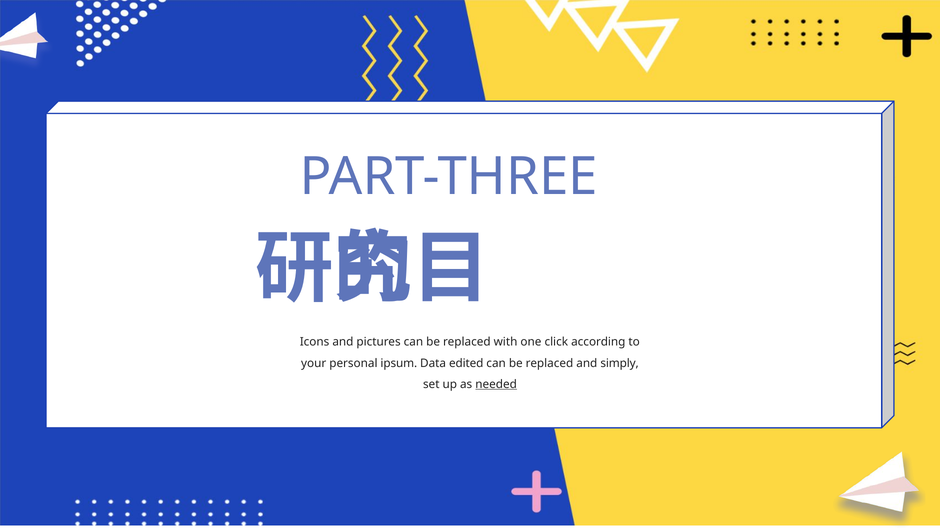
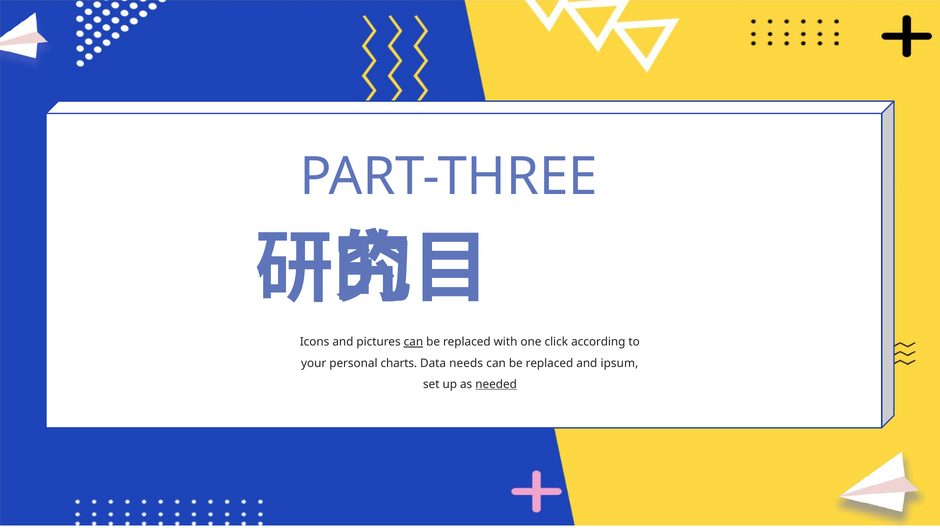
can at (413, 342) underline: none -> present
ipsum: ipsum -> charts
edited: edited -> needs
simply: simply -> ipsum
